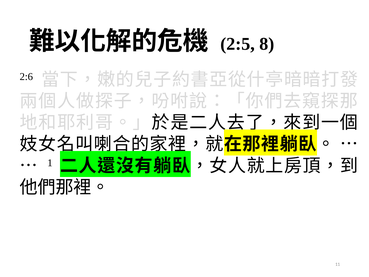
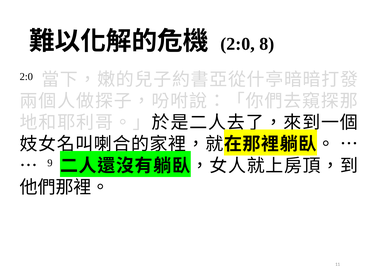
2:5 at (238, 44): 2:5 -> 2:0
2:6 at (26, 77): 2:6 -> 2:0
1: 1 -> 9
